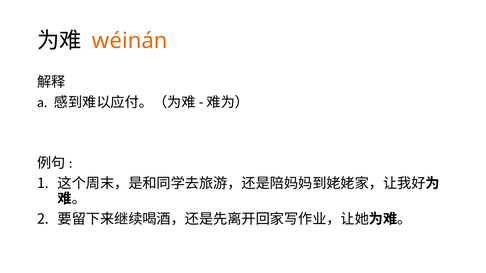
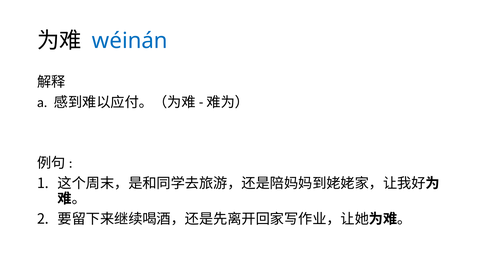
wéinán colour: orange -> blue
